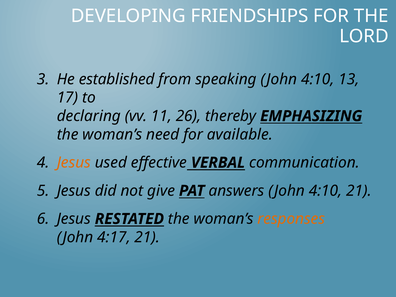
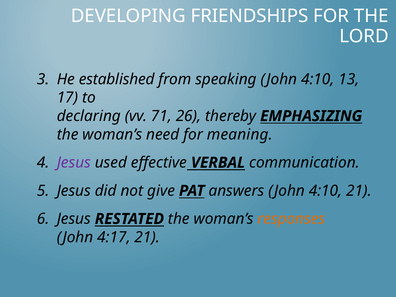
11: 11 -> 71
available: available -> meaning
Jesus at (74, 163) colour: orange -> purple
